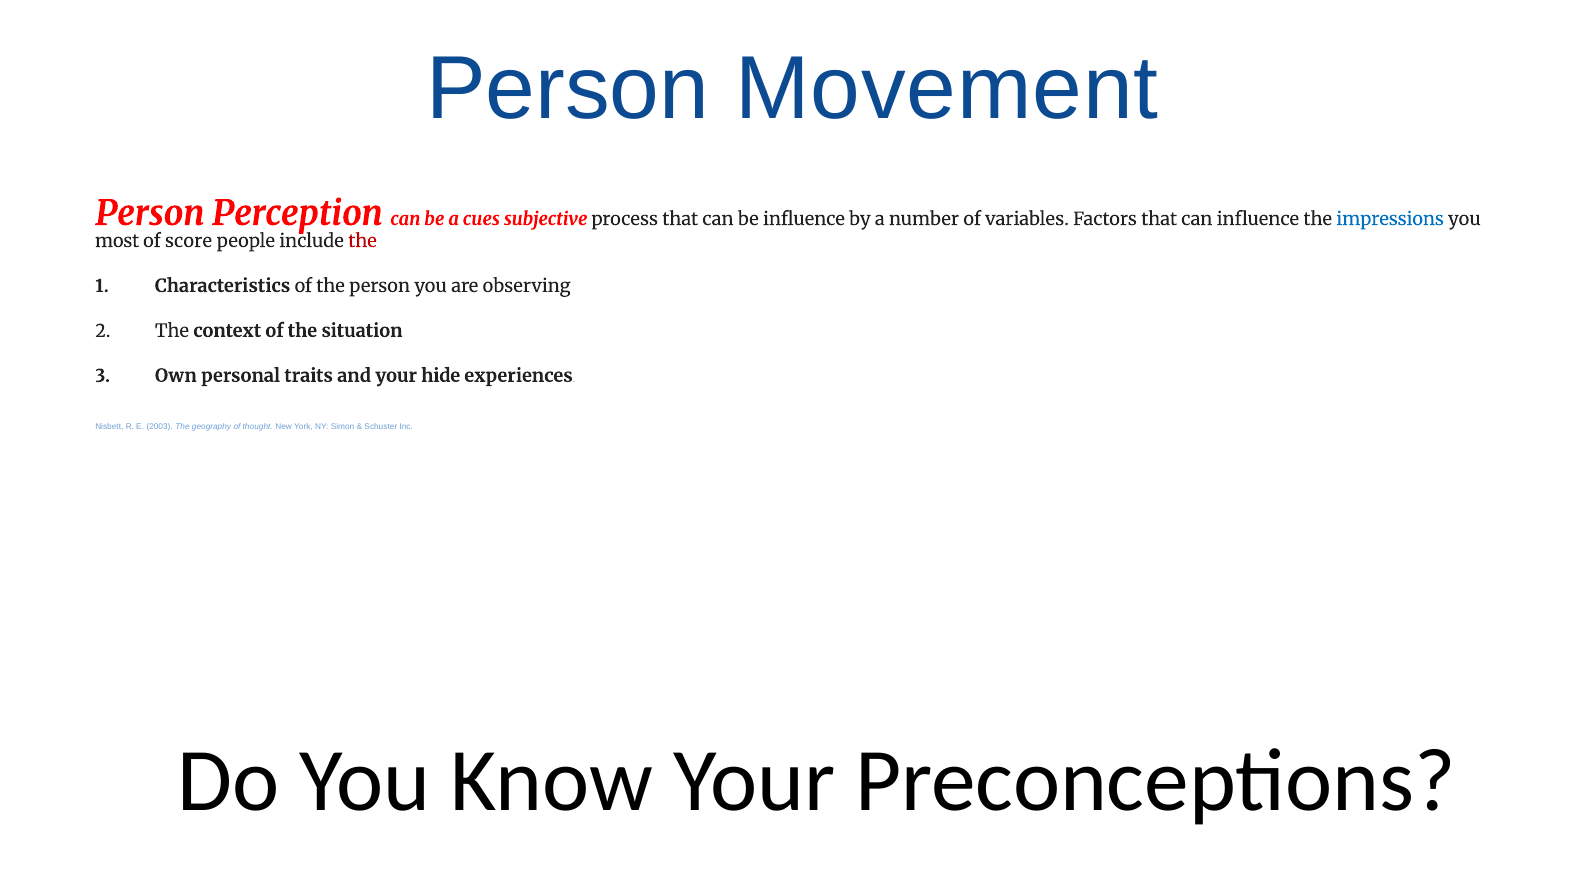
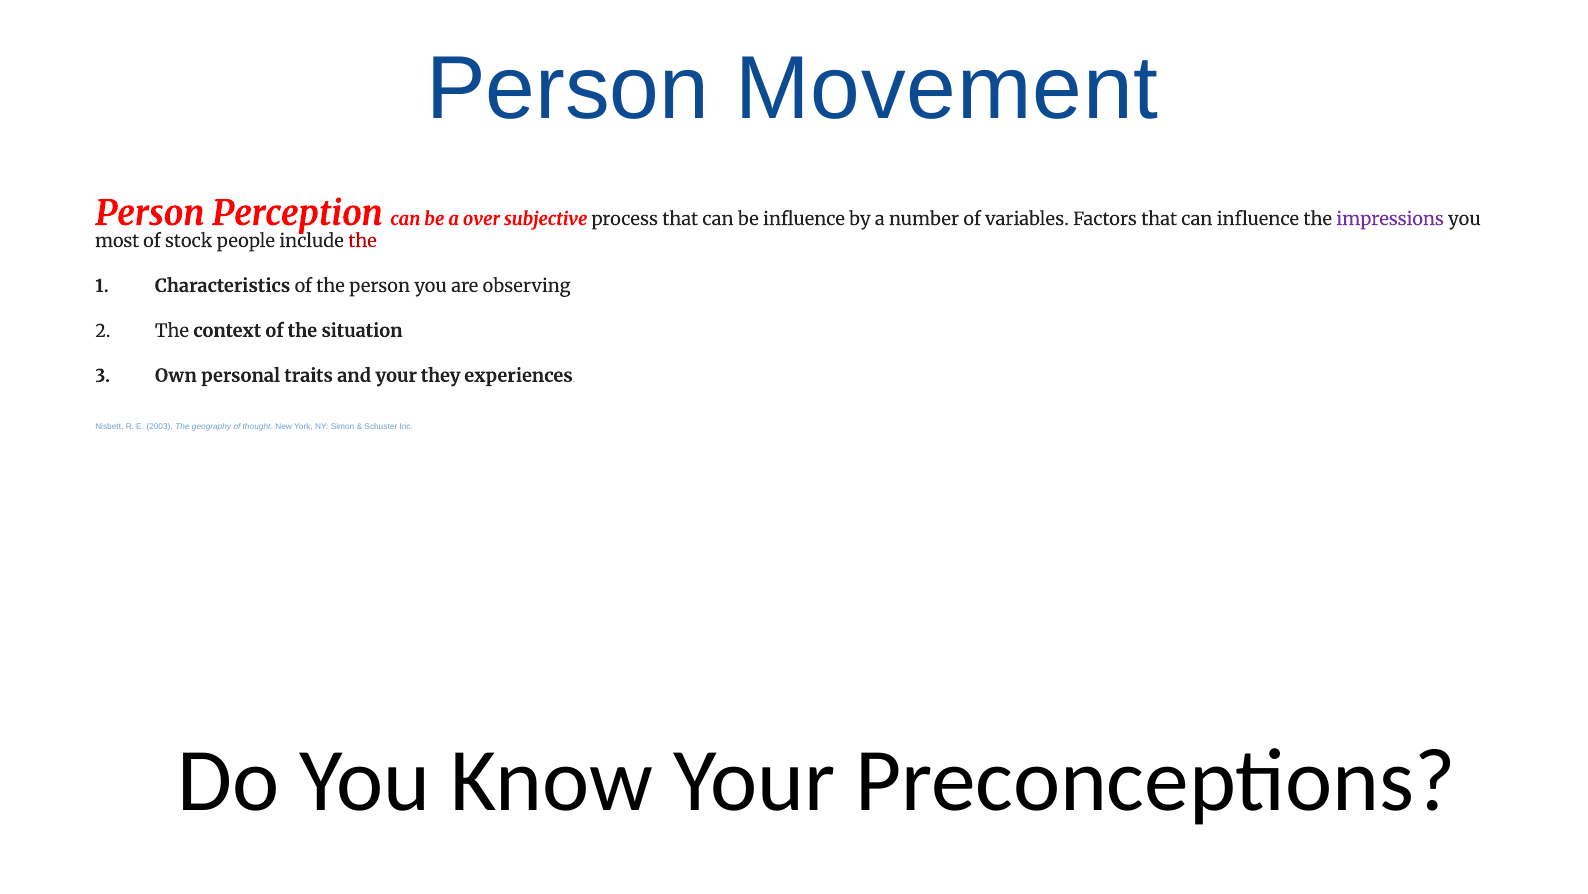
cues: cues -> over
impressions colour: blue -> purple
score: score -> stock
hide: hide -> they
